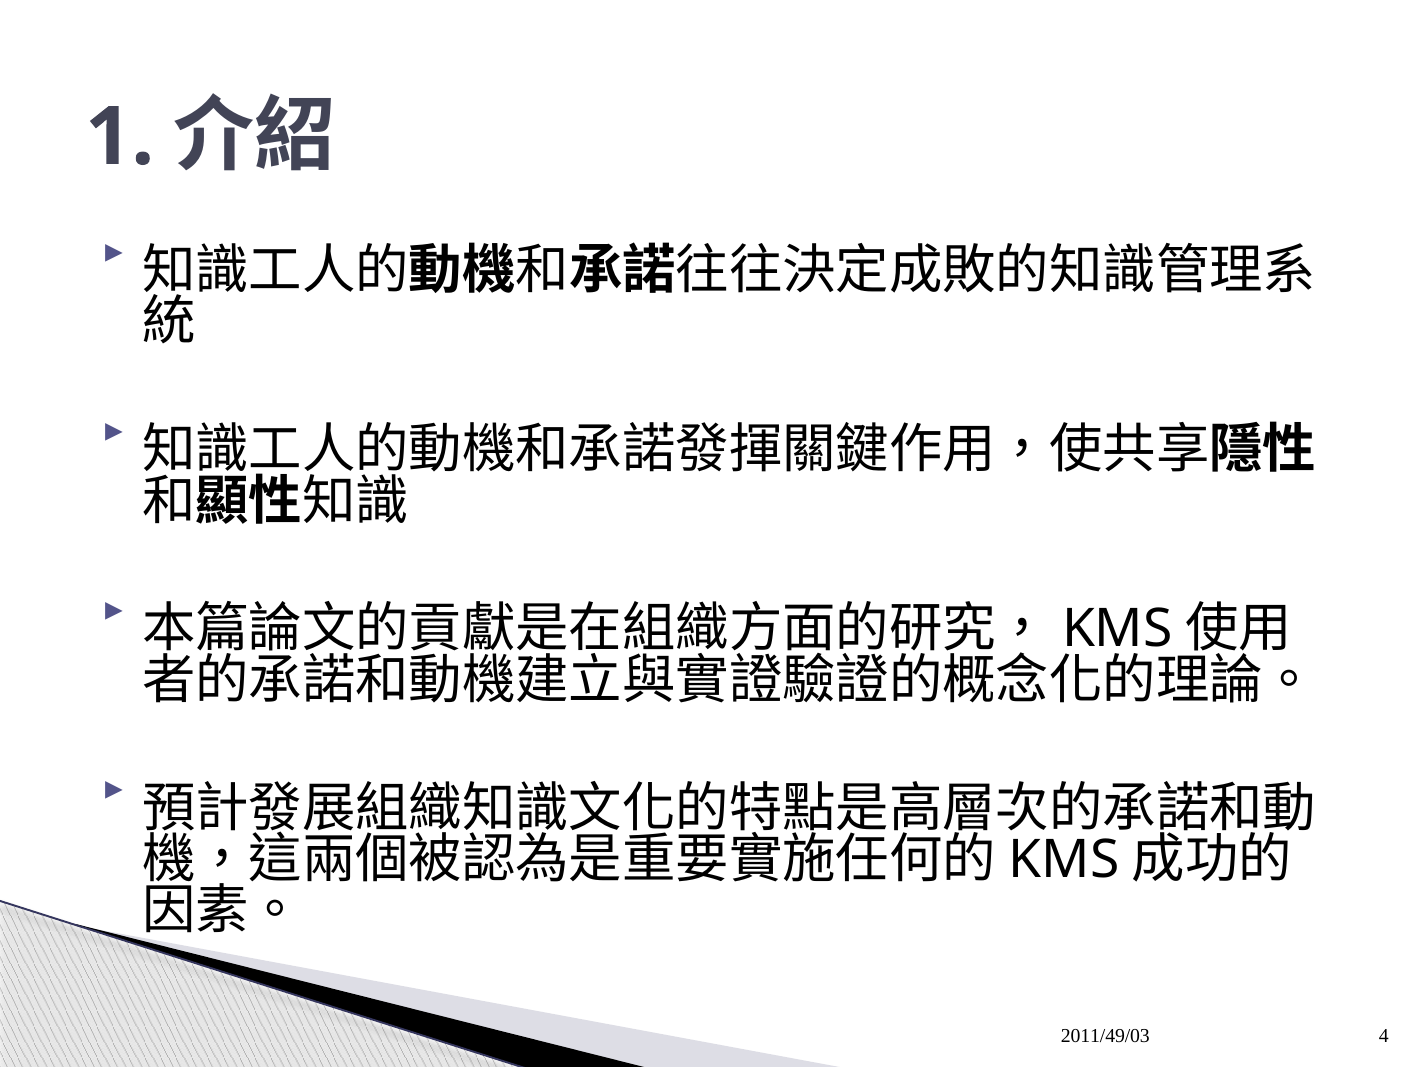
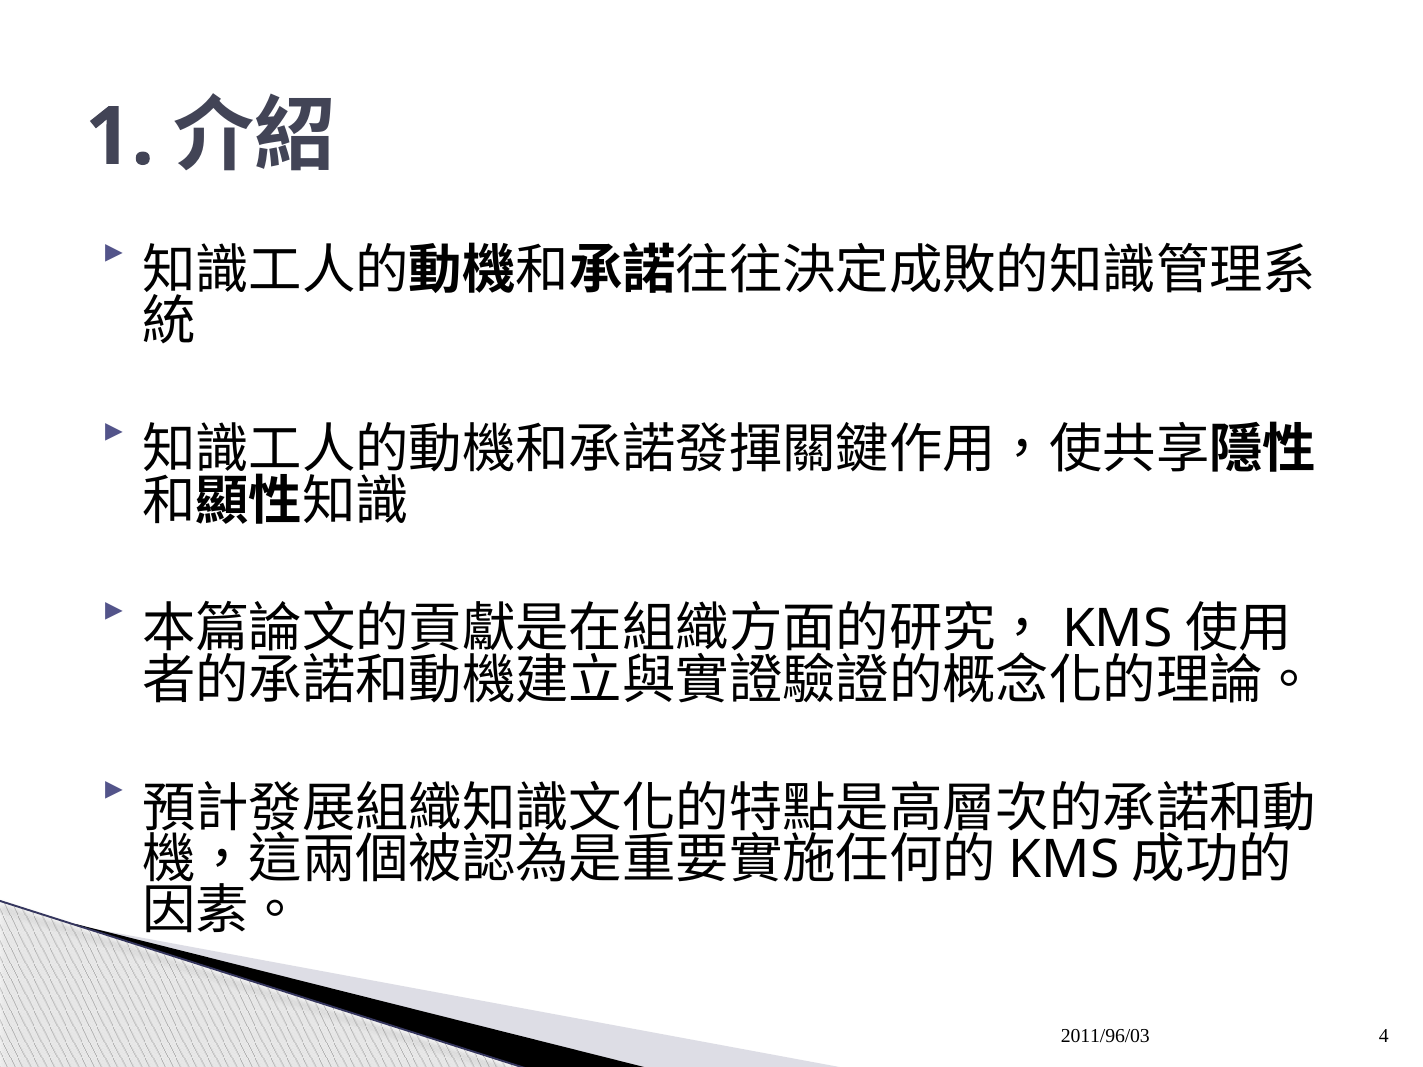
2011/49/03: 2011/49/03 -> 2011/96/03
